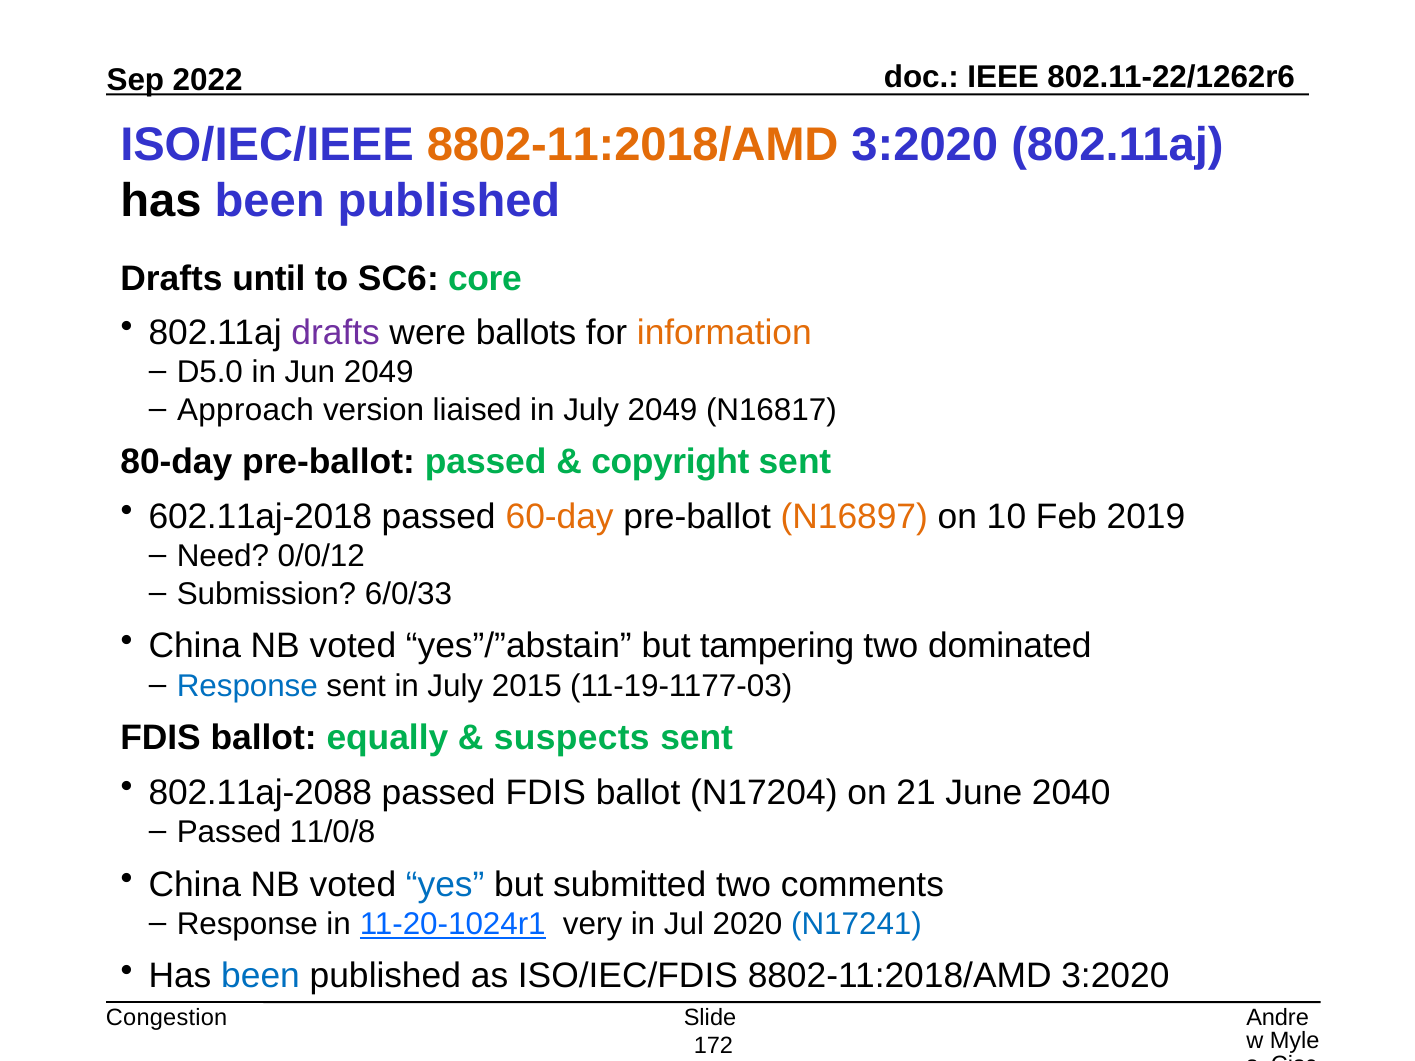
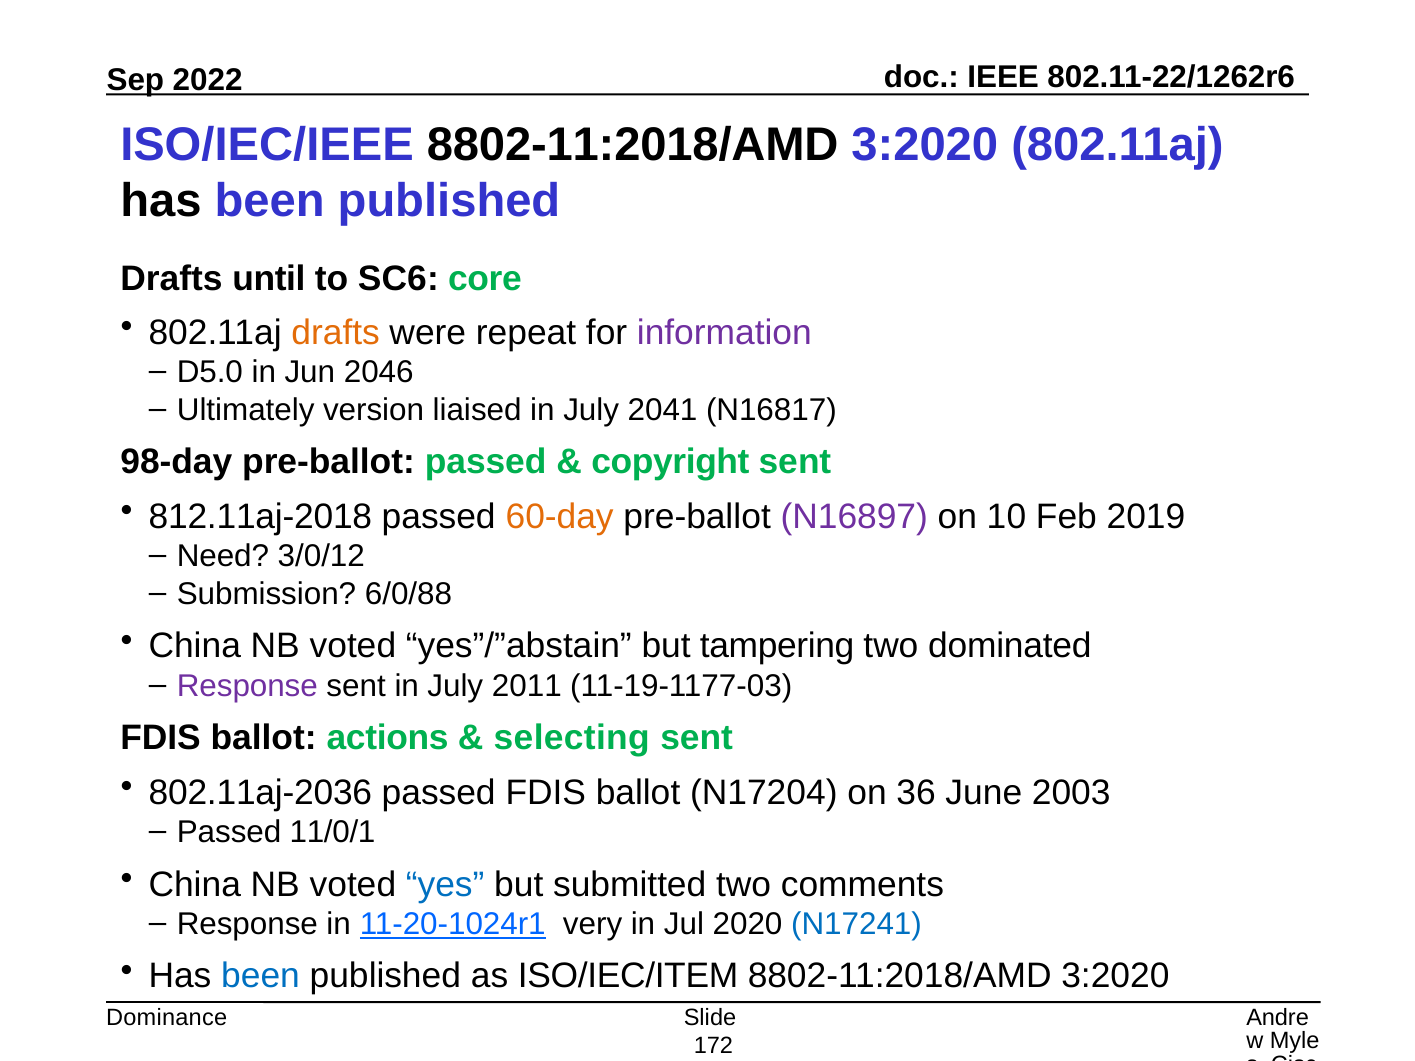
8802-11:2018/AMD at (633, 145) colour: orange -> black
drafts at (336, 333) colour: purple -> orange
ballots: ballots -> repeat
information colour: orange -> purple
Jun 2049: 2049 -> 2046
Approach: Approach -> Ultimately
July 2049: 2049 -> 2041
80-day: 80-day -> 98-day
602.11aj-2018: 602.11aj-2018 -> 812.11aj-2018
N16897 colour: orange -> purple
0/0/12: 0/0/12 -> 3/0/12
6/0/33: 6/0/33 -> 6/0/88
Response at (247, 686) colour: blue -> purple
2015: 2015 -> 2011
equally: equally -> actions
suspects: suspects -> selecting
802.11aj-2088: 802.11aj-2088 -> 802.11aj-2036
21: 21 -> 36
2040: 2040 -> 2003
11/0/8: 11/0/8 -> 11/0/1
ISO/IEC/FDIS: ISO/IEC/FDIS -> ISO/IEC/ITEM
Congestion: Congestion -> Dominance
